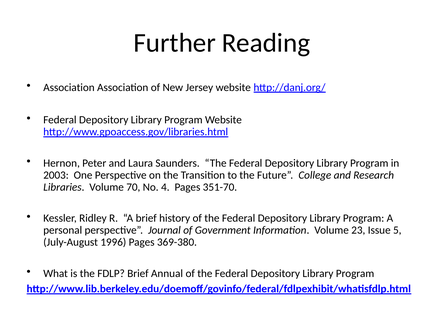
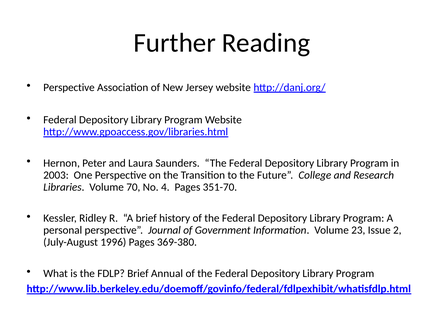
Association at (69, 87): Association -> Perspective
5: 5 -> 2
